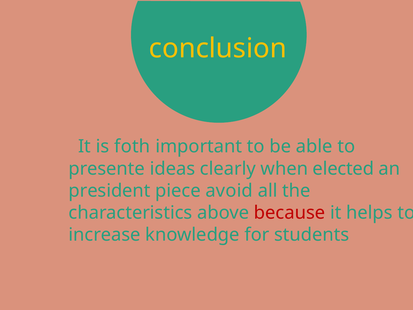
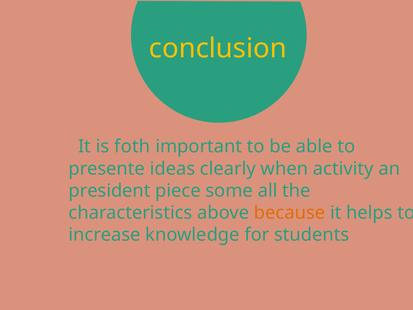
elected: elected -> activity
avoid: avoid -> some
because colour: red -> orange
